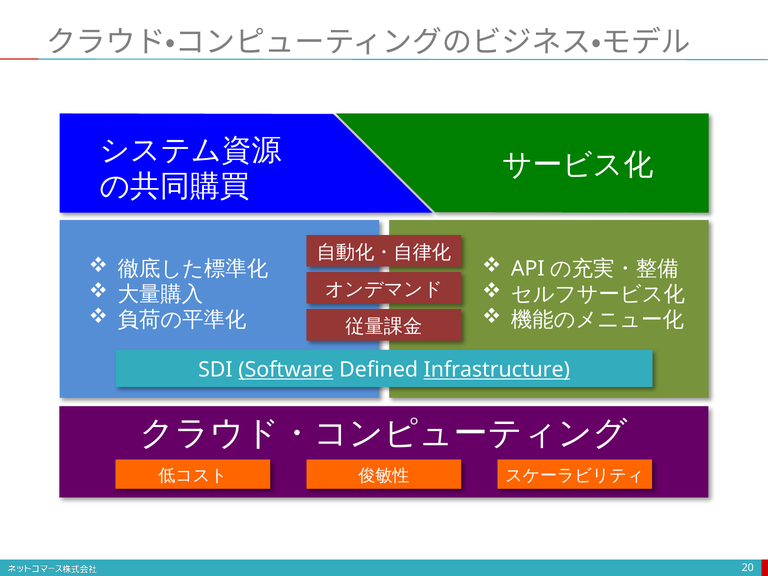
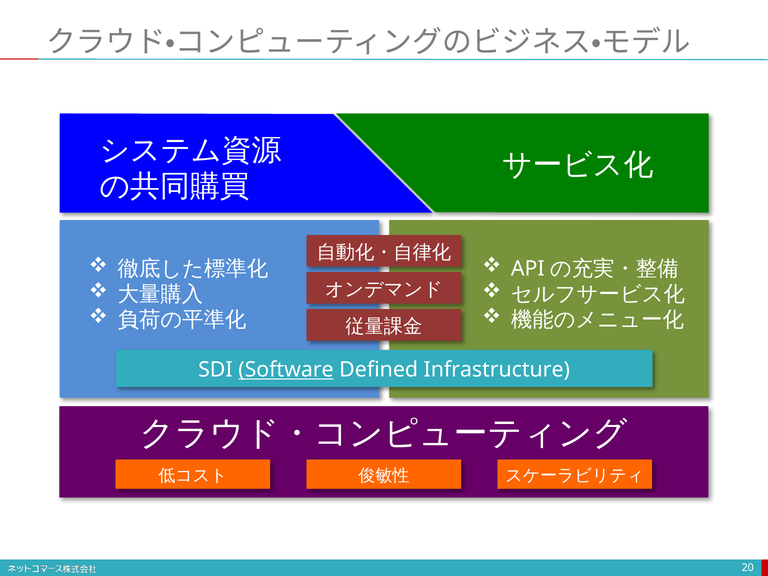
Infrastructure underline: present -> none
